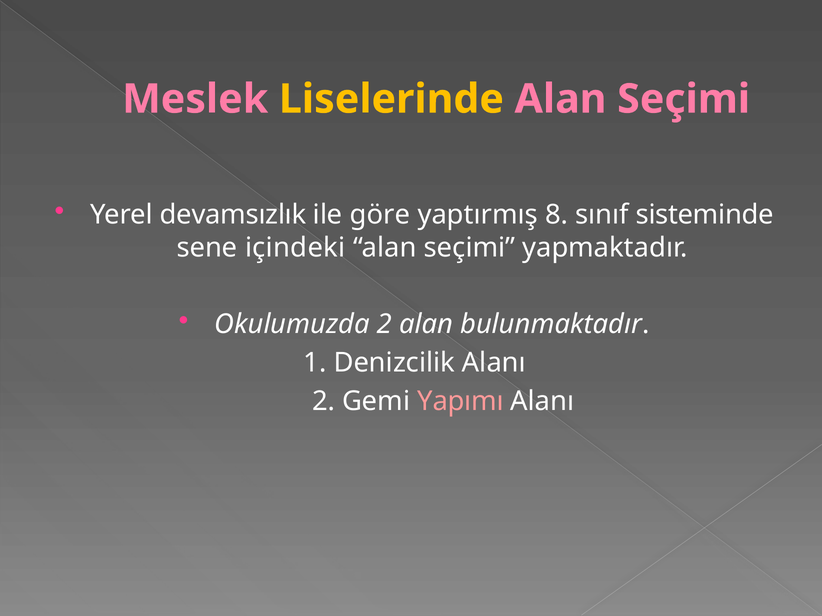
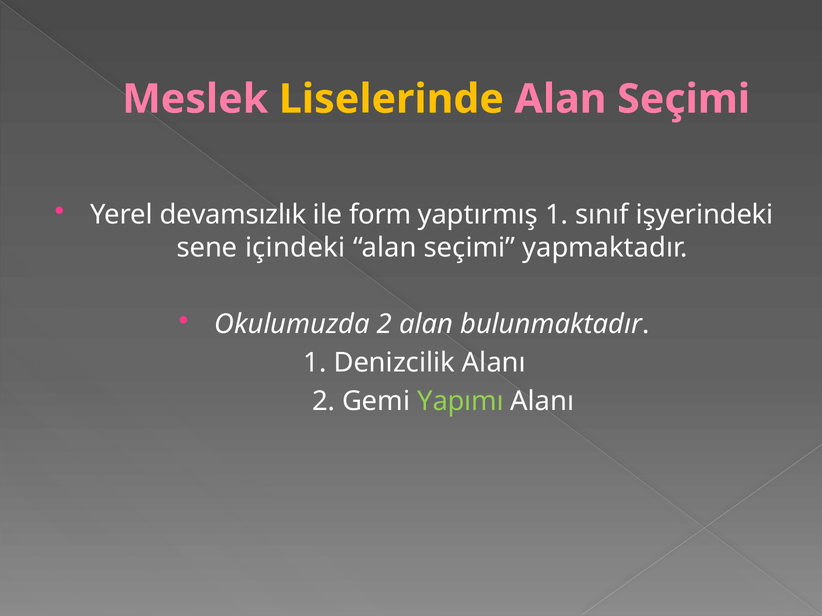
göre: göre -> form
yaptırmış 8: 8 -> 1
sisteminde: sisteminde -> işyerindeki
Yapımı colour: pink -> light green
